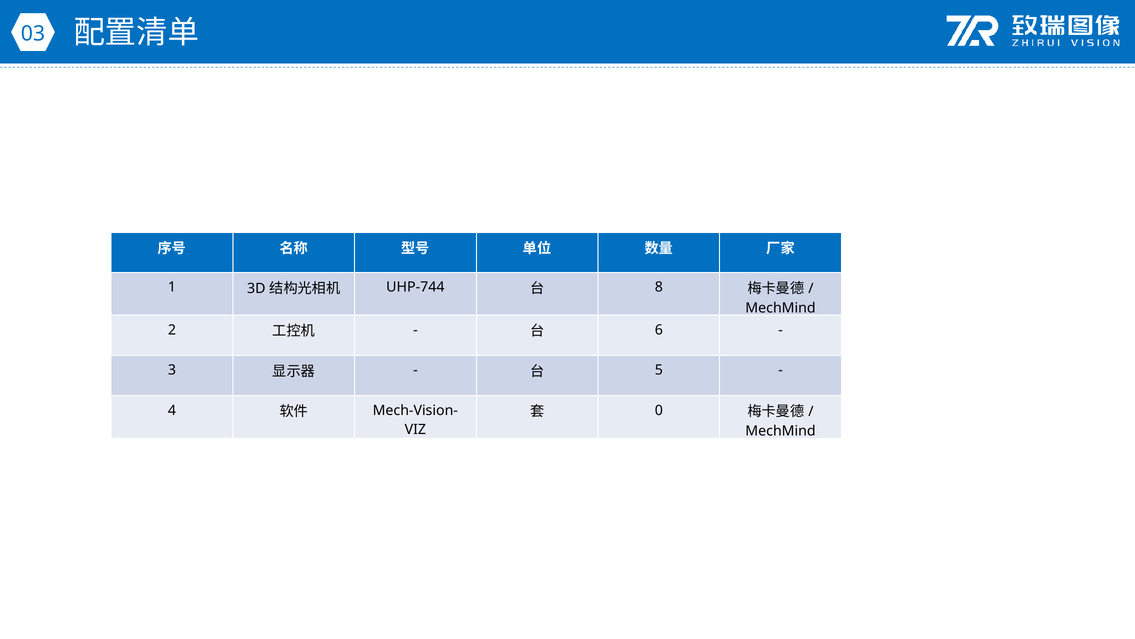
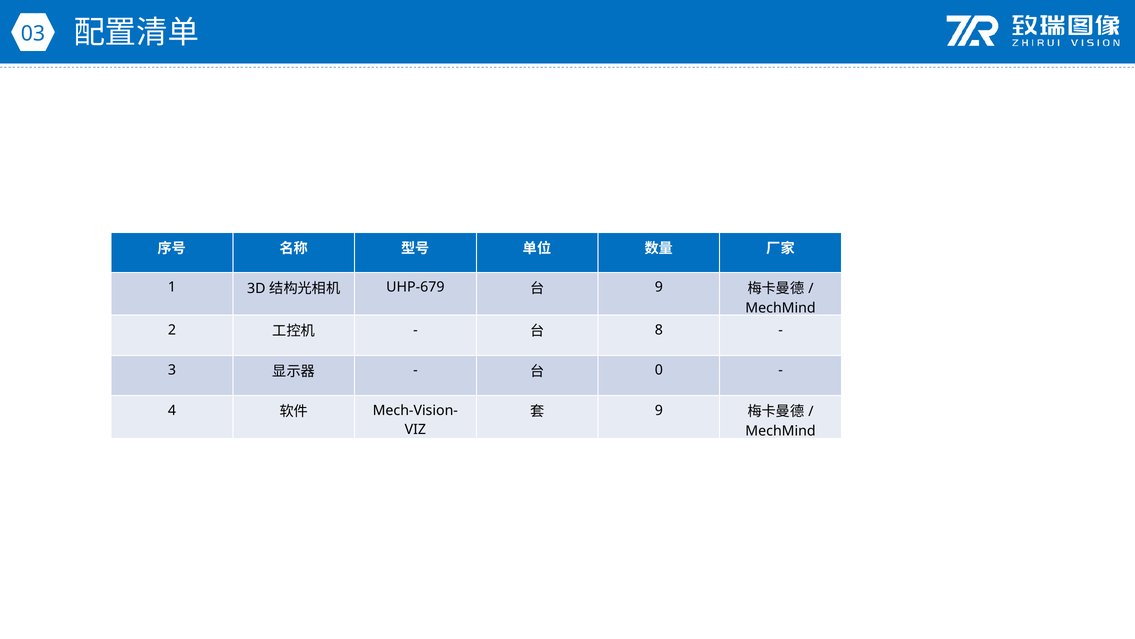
UHP-744: UHP-744 -> UHP-679
8 at (659, 287): 8 -> 9
6: 6 -> 8
5: 5 -> 0
0 at (659, 410): 0 -> 9
